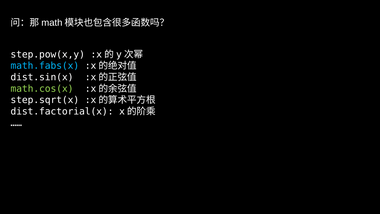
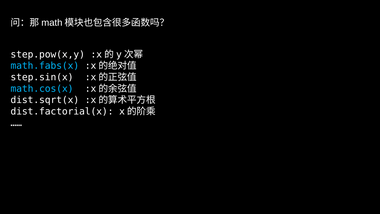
dist.sin(x: dist.sin(x -> step.sin(x
math.cos(x colour: light green -> light blue
step.sqrt(x: step.sqrt(x -> dist.sqrt(x
